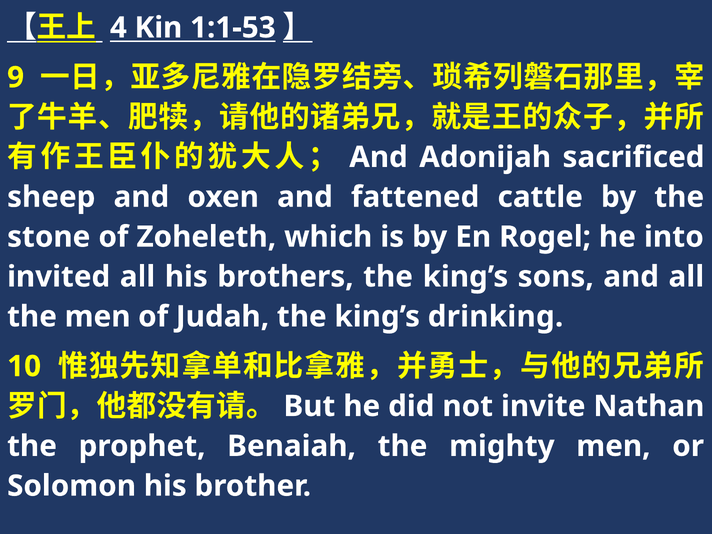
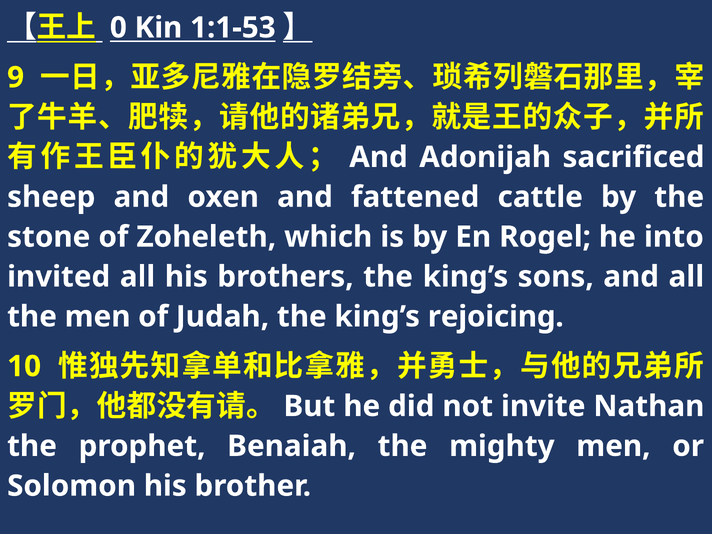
4: 4 -> 0
drinking: drinking -> rejoicing
